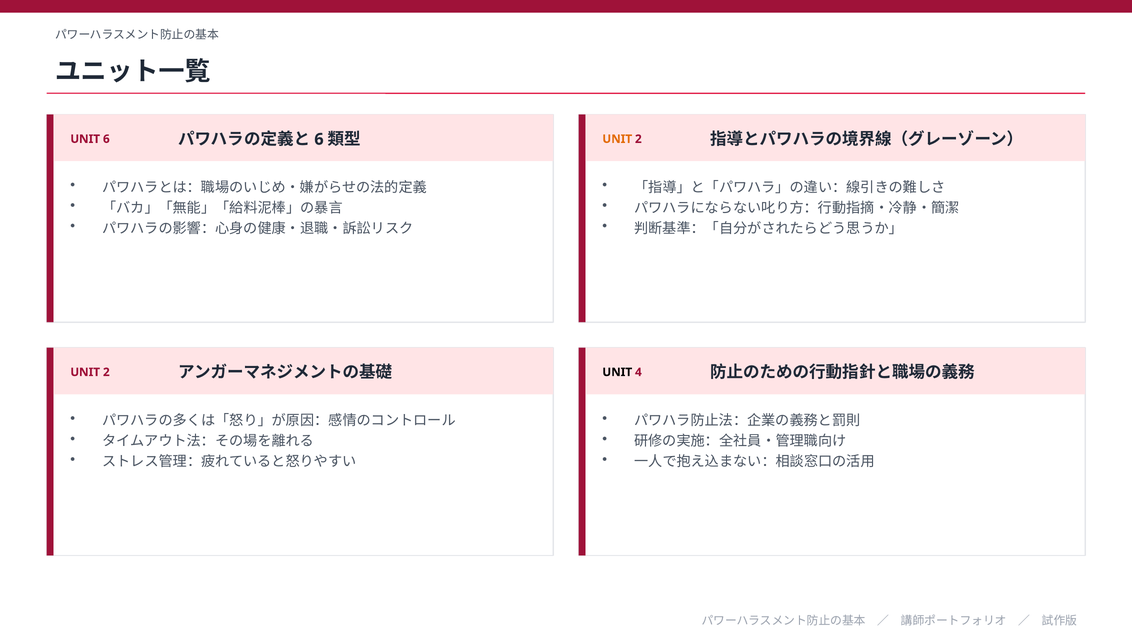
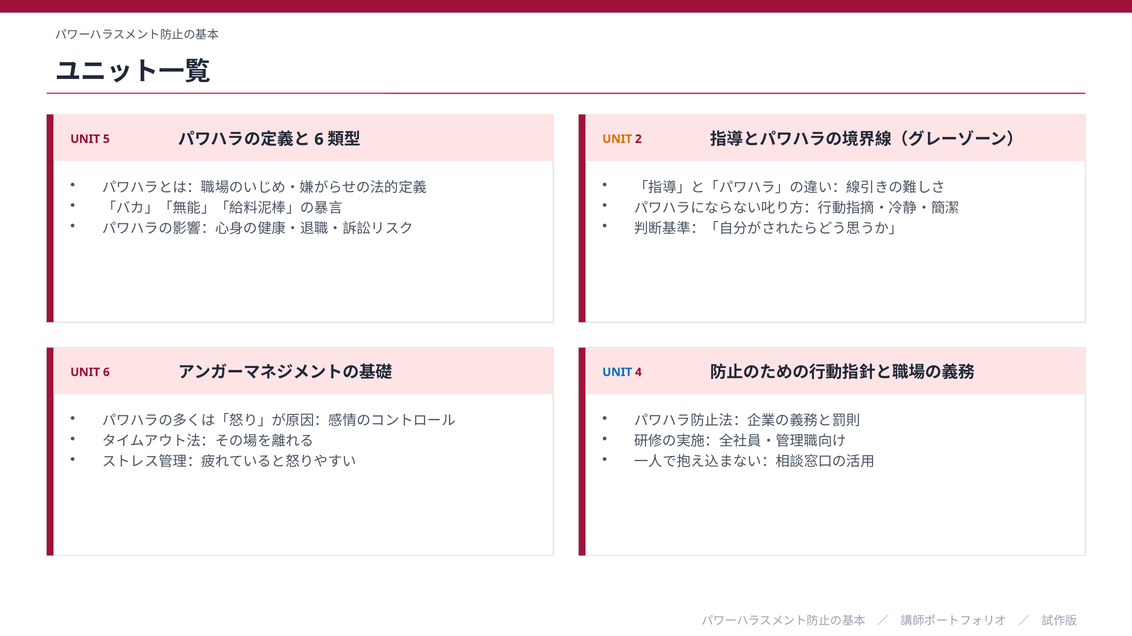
UNIT 6: 6 -> 5
2 at (106, 373): 2 -> 6
UNIT at (617, 373) colour: black -> blue
